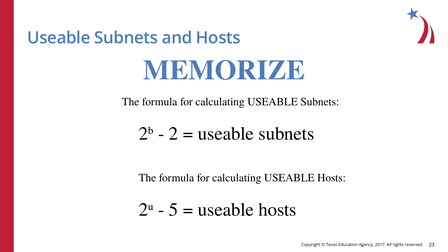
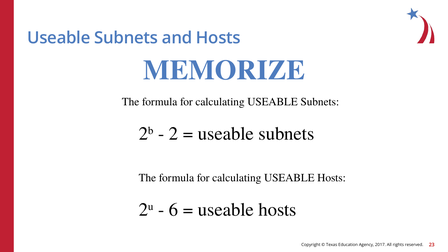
5: 5 -> 6
